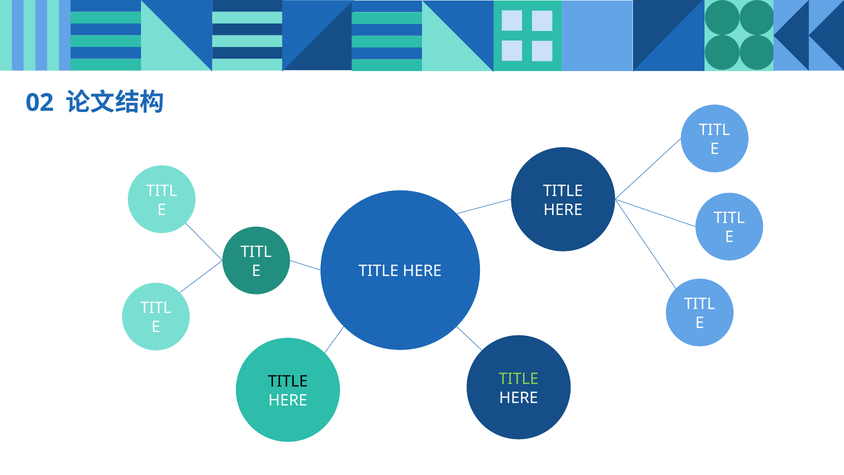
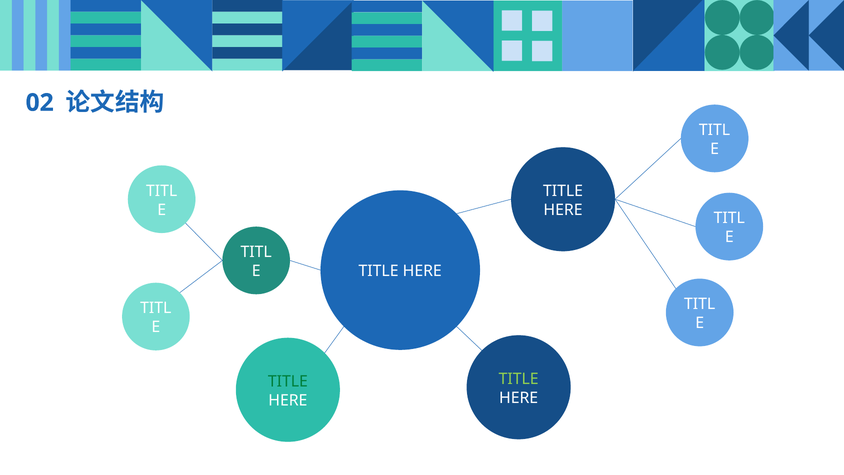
TITLE at (288, 381) colour: black -> green
